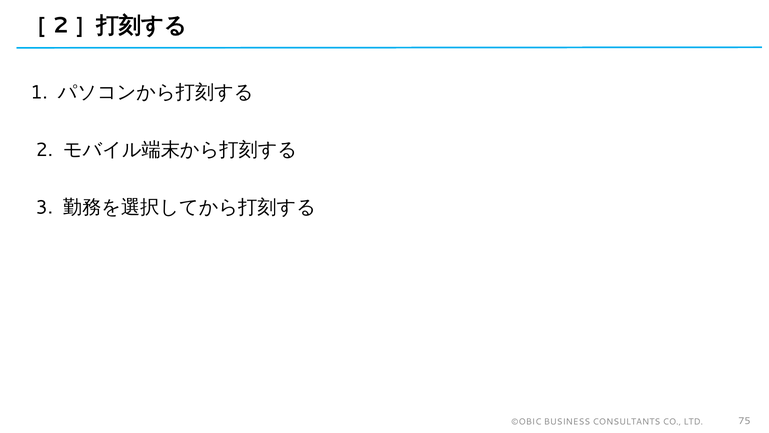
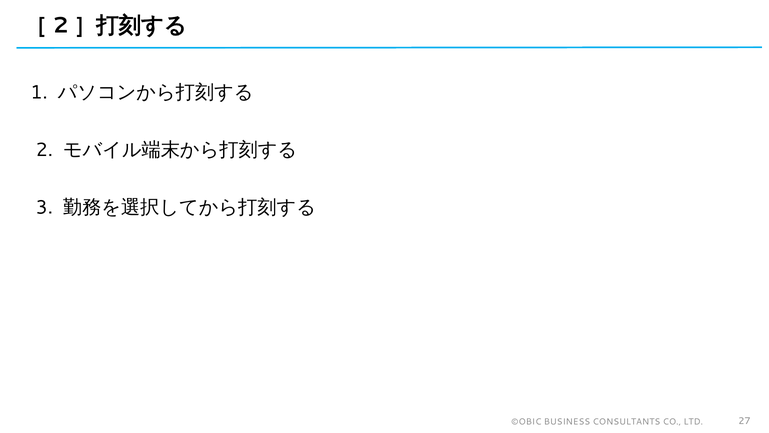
75: 75 -> 27
